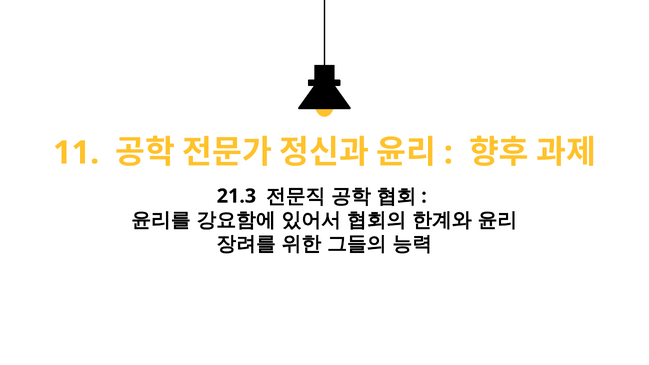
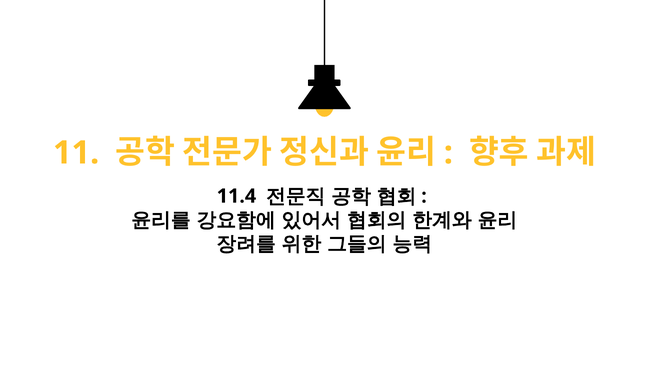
21.3: 21.3 -> 11.4
